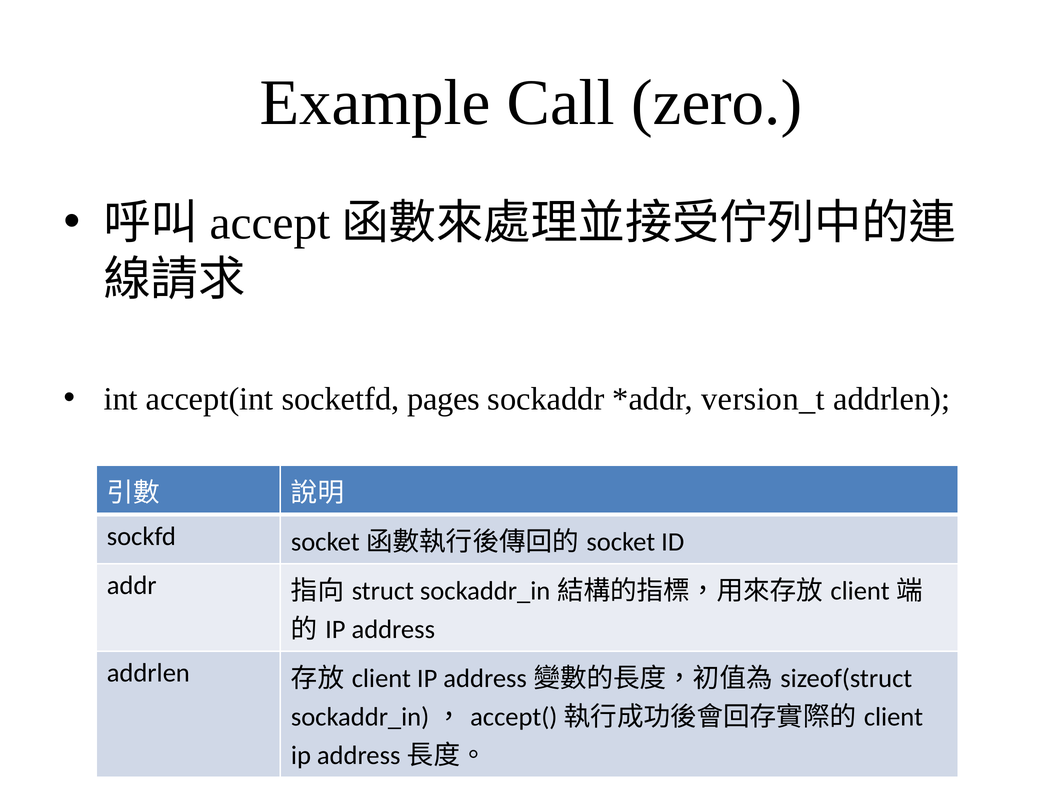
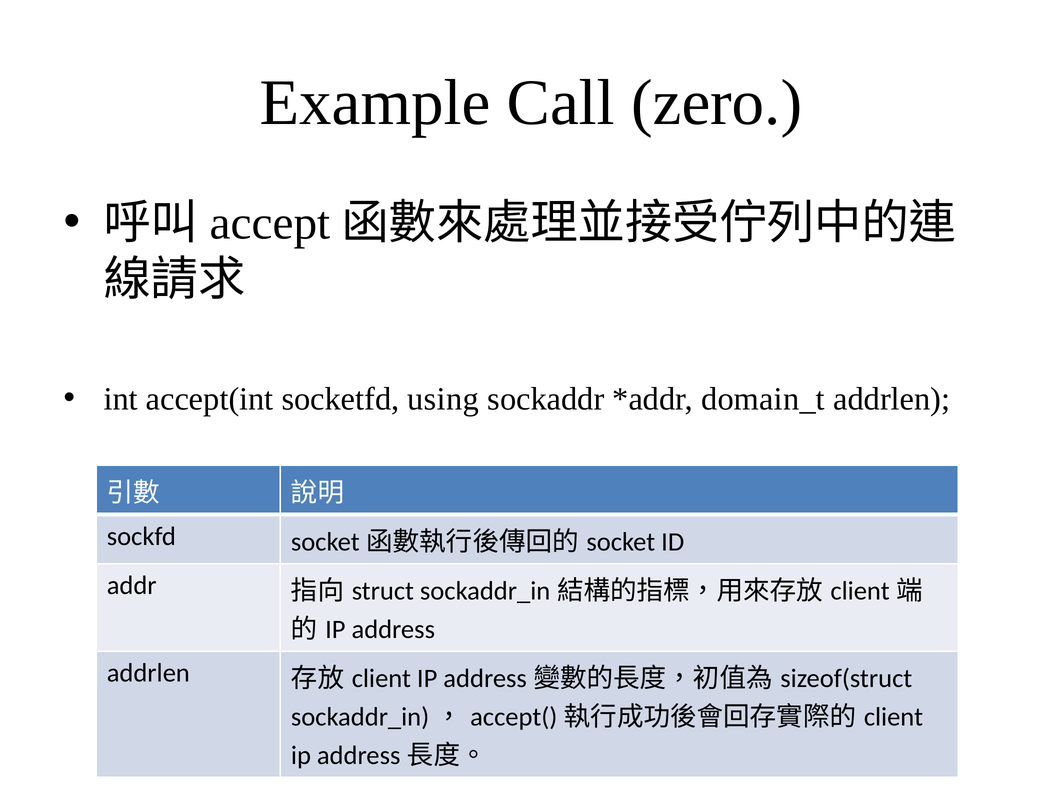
pages: pages -> using
version_t: version_t -> domain_t
